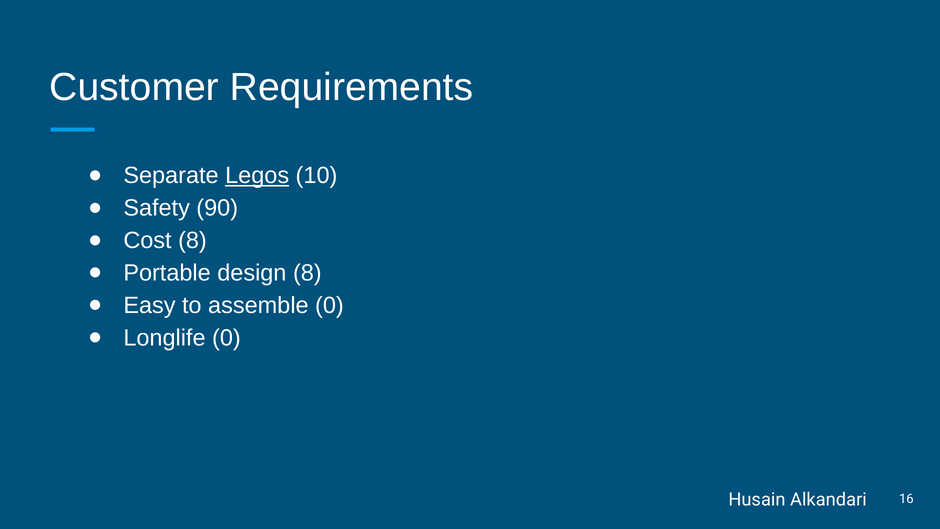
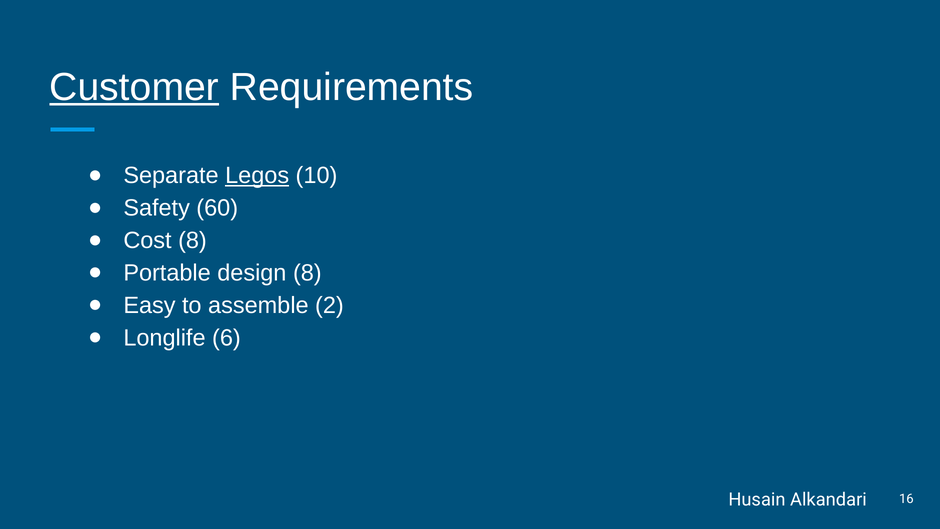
Customer underline: none -> present
90: 90 -> 60
assemble 0: 0 -> 2
Longlife 0: 0 -> 6
